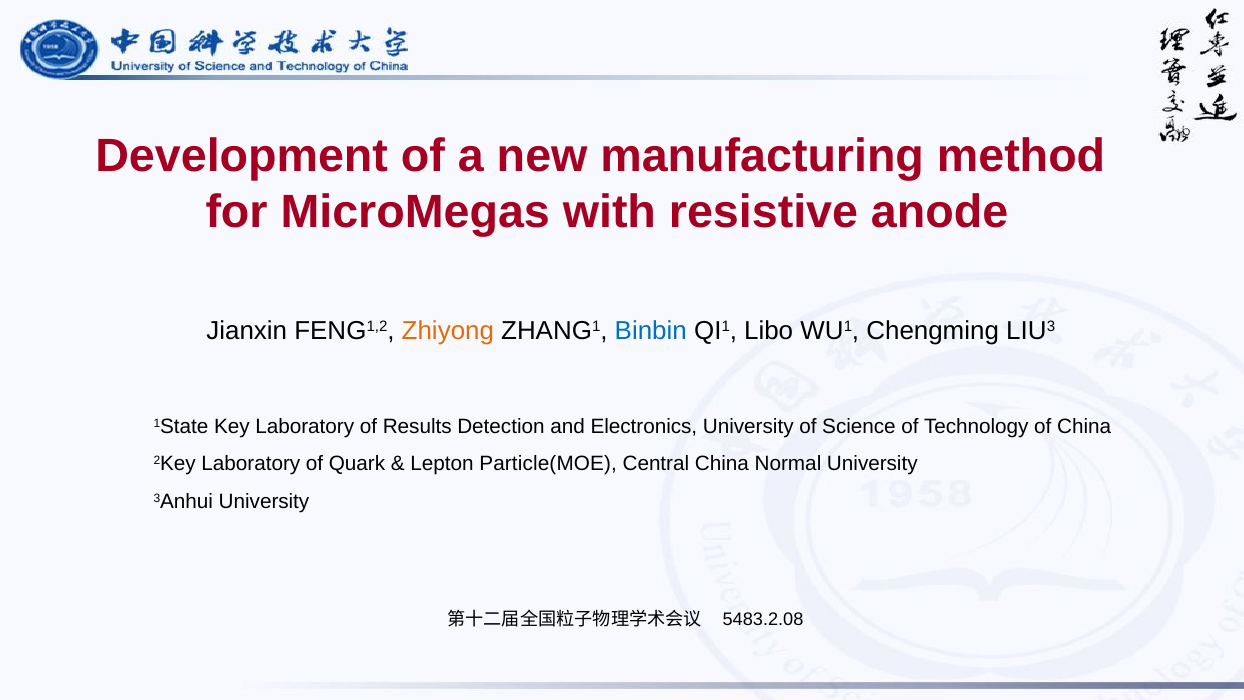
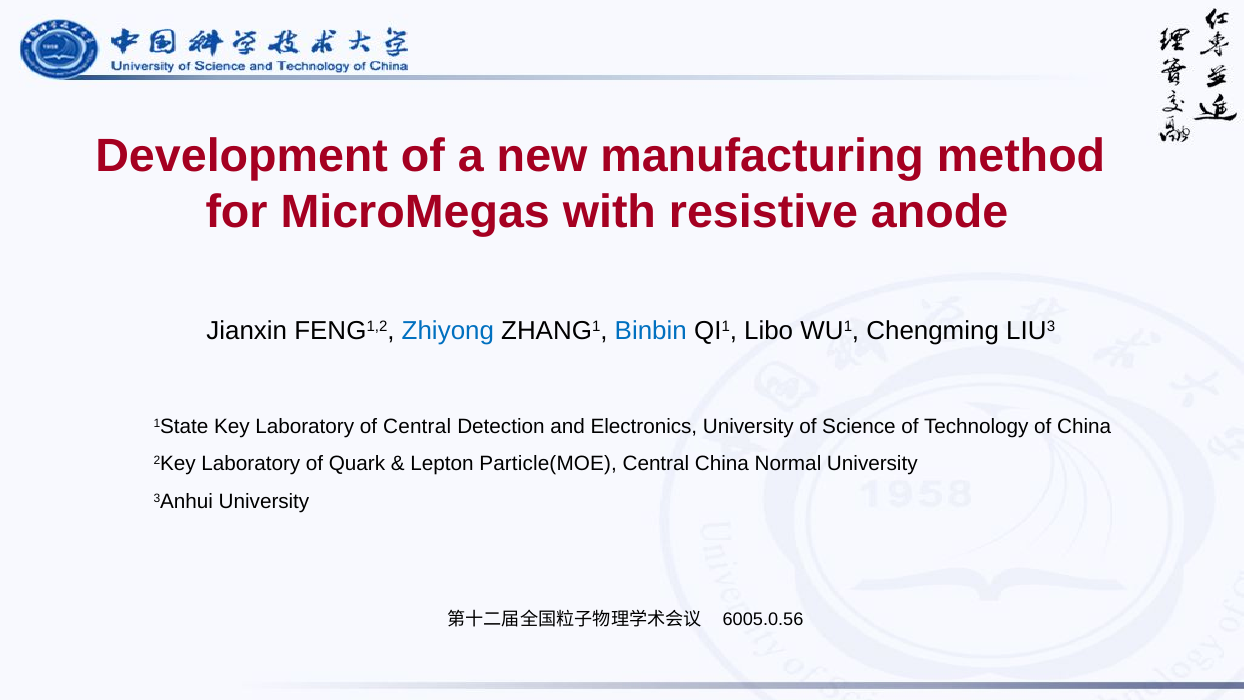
Zhiyong colour: orange -> blue
of Results: Results -> Central
5483.2.08: 5483.2.08 -> 6005.0.56
